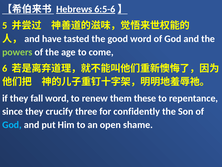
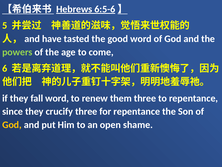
them these: these -> three
for confidently: confidently -> repentance
God at (12, 124) colour: light blue -> yellow
